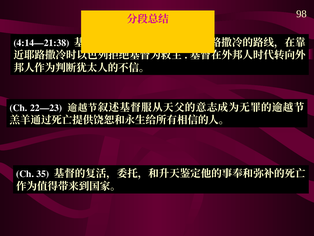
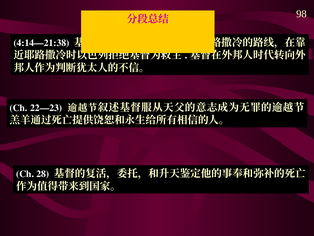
35: 35 -> 28
